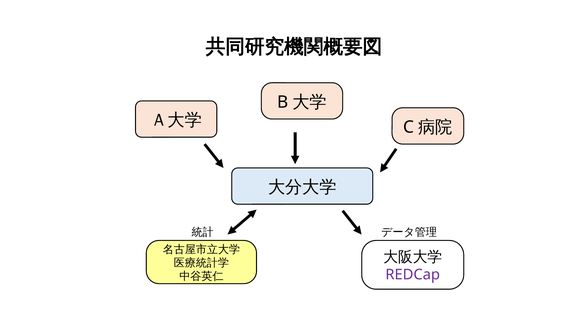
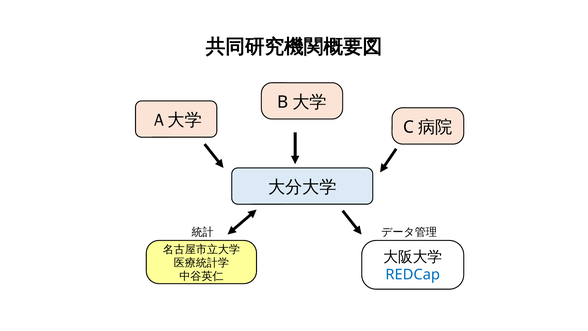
REDCap colour: purple -> blue
